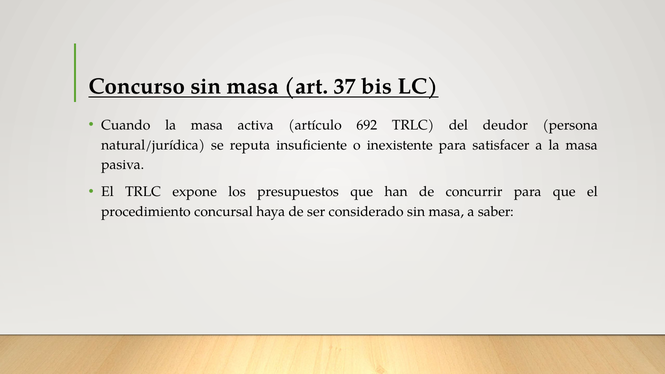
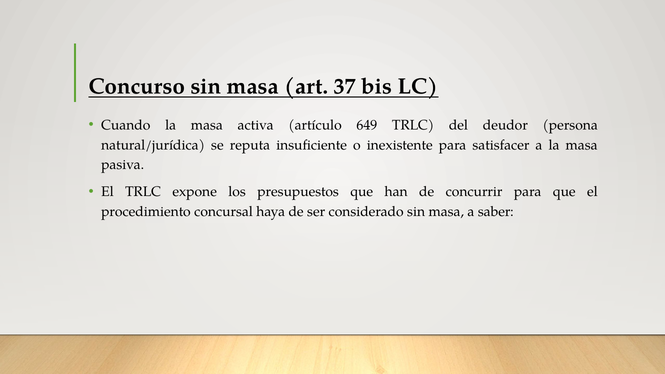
692: 692 -> 649
